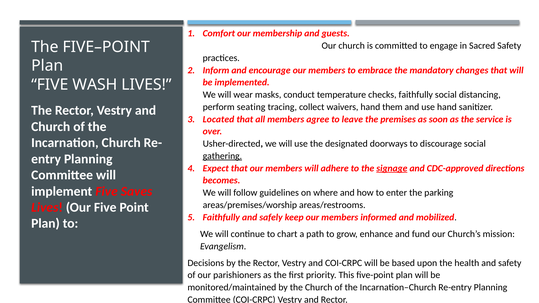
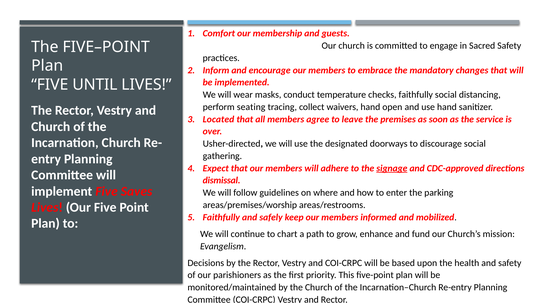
WASH: WASH -> UNTIL
them: them -> open
gathering underline: present -> none
becomes: becomes -> dismissal
